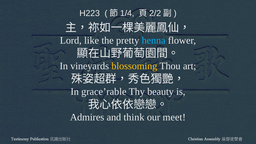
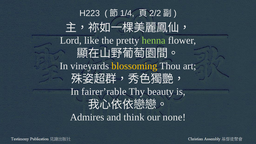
henna colour: light blue -> light green
grace’rable: grace’rable -> fairer’rable
meet: meet -> none
